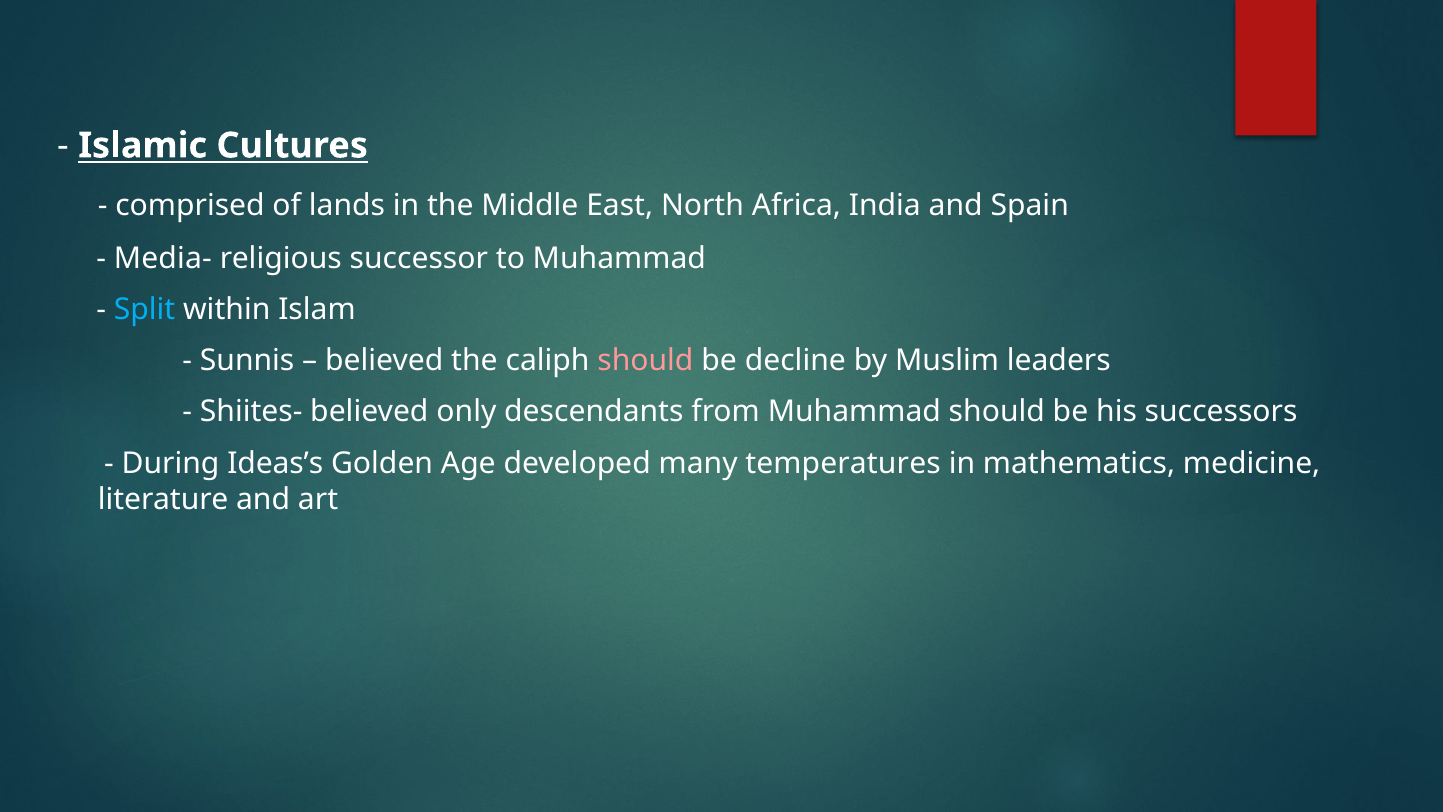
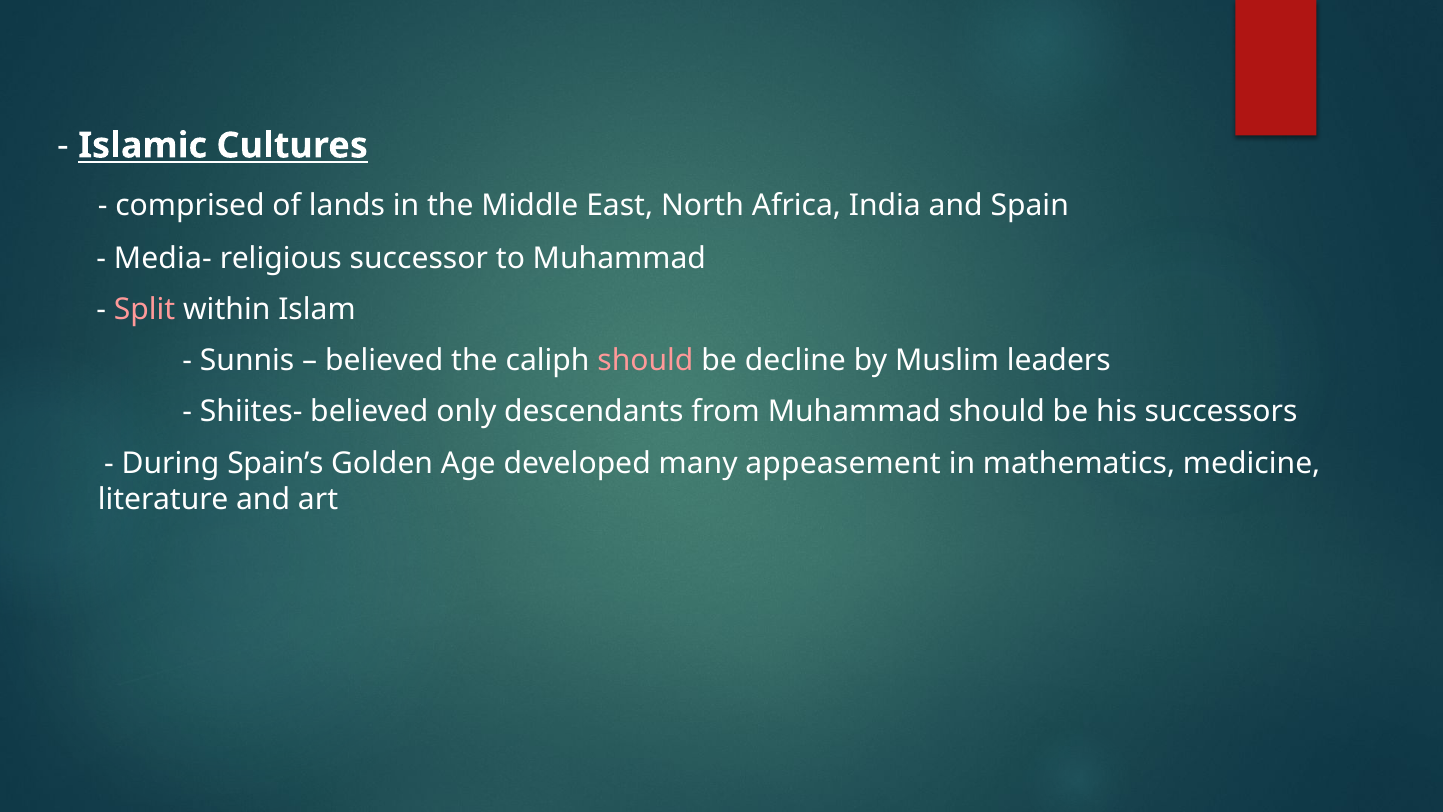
Split colour: light blue -> pink
Ideas’s: Ideas’s -> Spain’s
temperatures: temperatures -> appeasement
